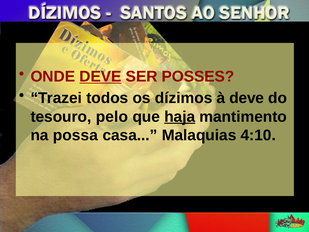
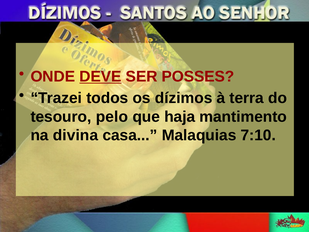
à deve: deve -> terra
haja underline: present -> none
possa: possa -> divina
4:10: 4:10 -> 7:10
